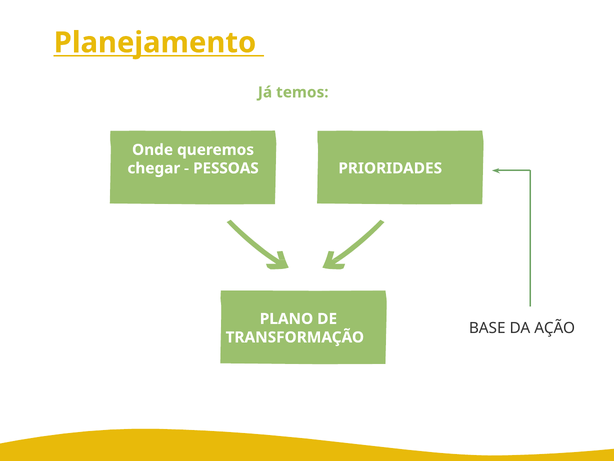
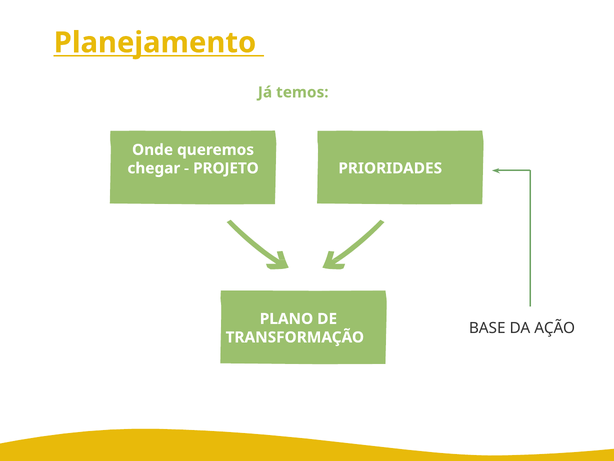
PESSOAS: PESSOAS -> PROJETO
